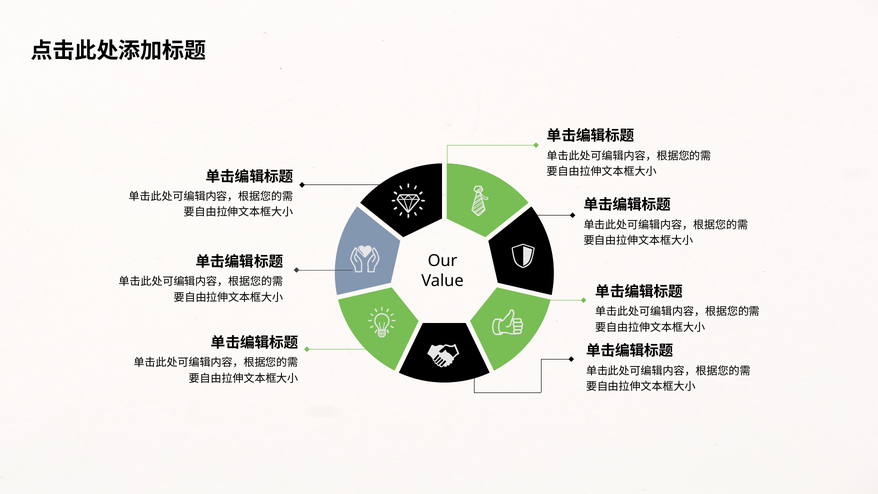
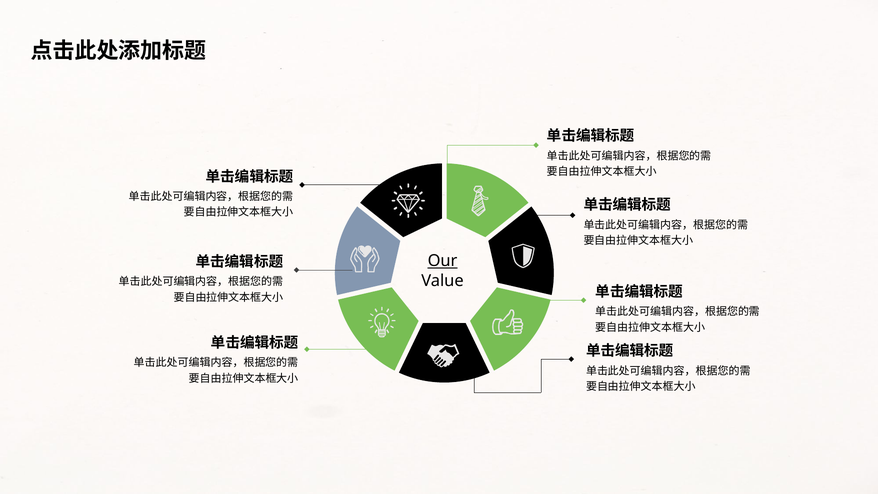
Our underline: none -> present
